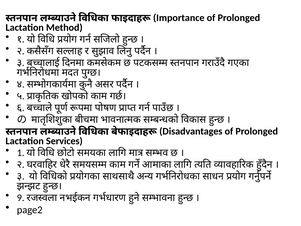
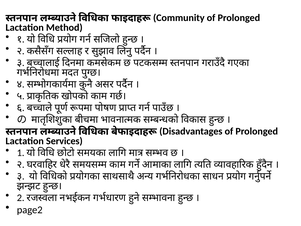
Importance: Importance -> Community
9: 9 -> 2
